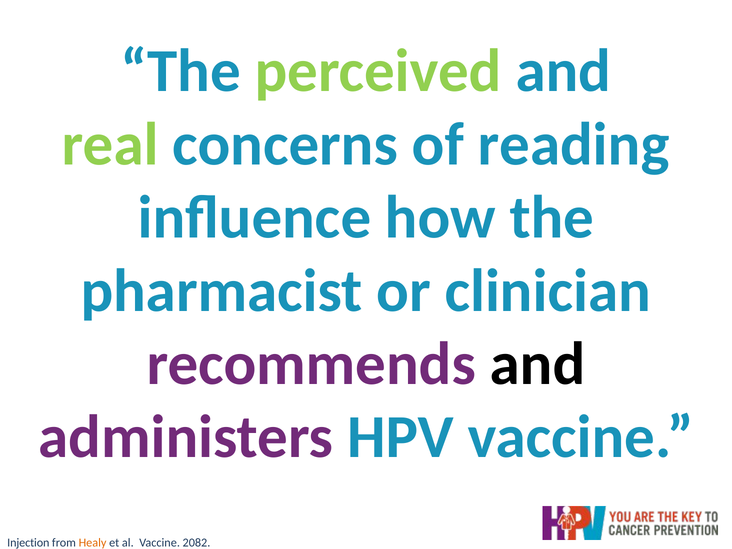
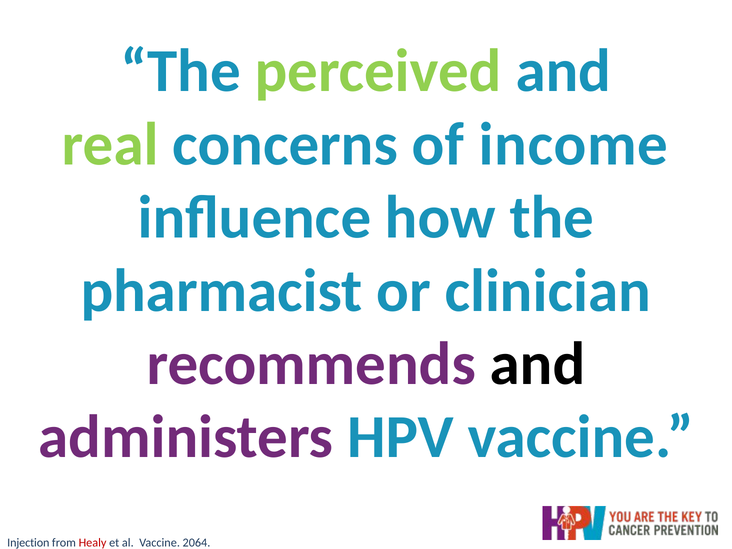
reading: reading -> income
Healy colour: orange -> red
2082: 2082 -> 2064
